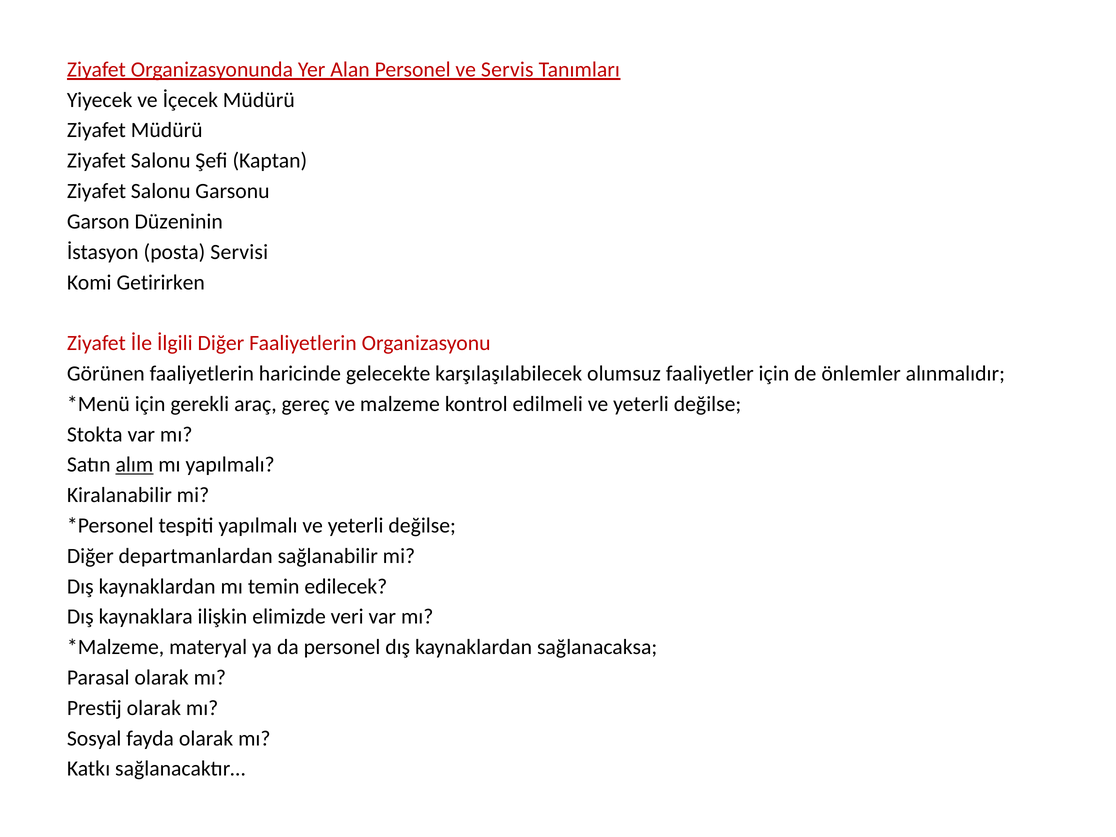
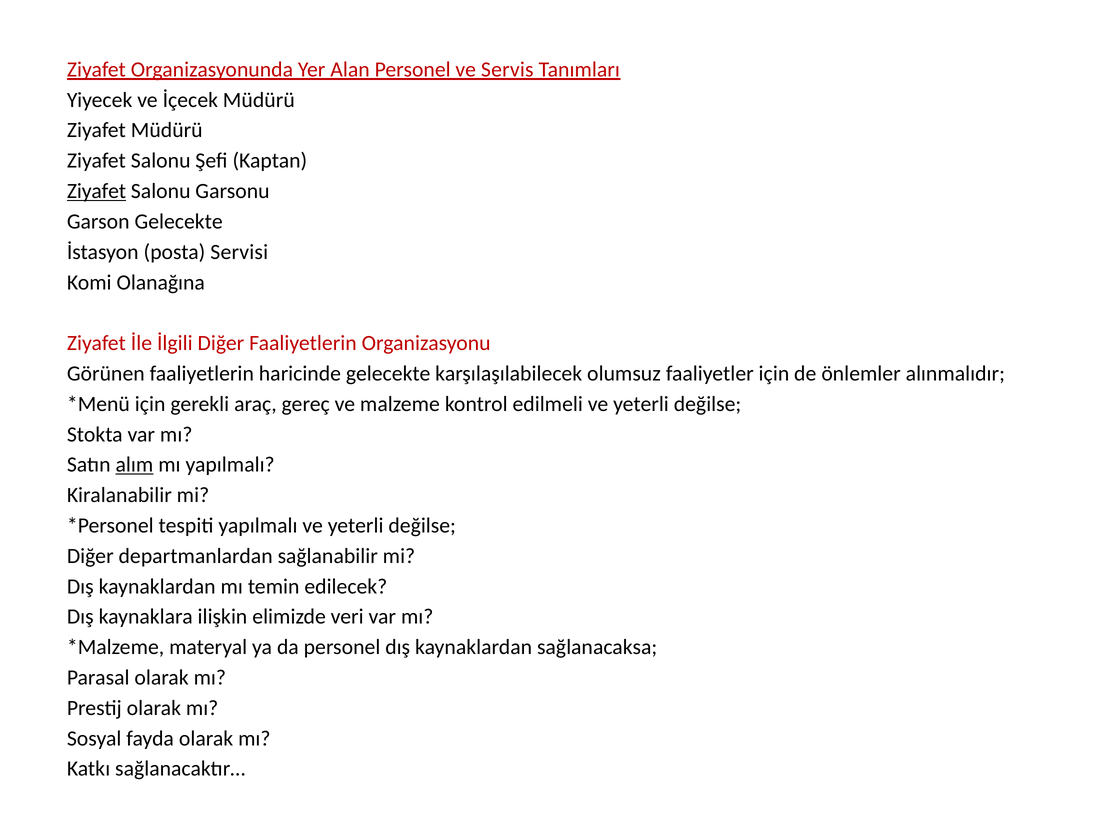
Ziyafet at (96, 191) underline: none -> present
Garson Düzeninin: Düzeninin -> Gelecekte
Getirirken: Getirirken -> Olanağına
